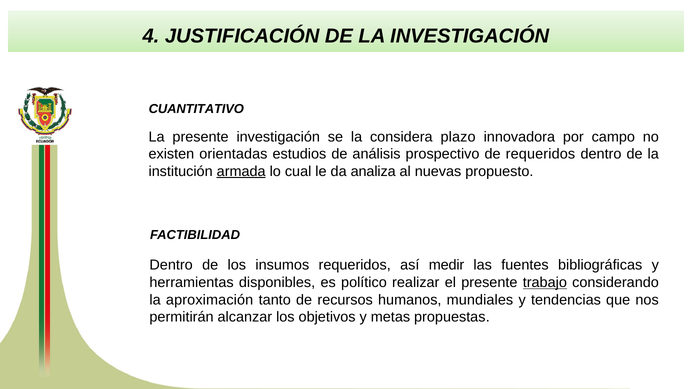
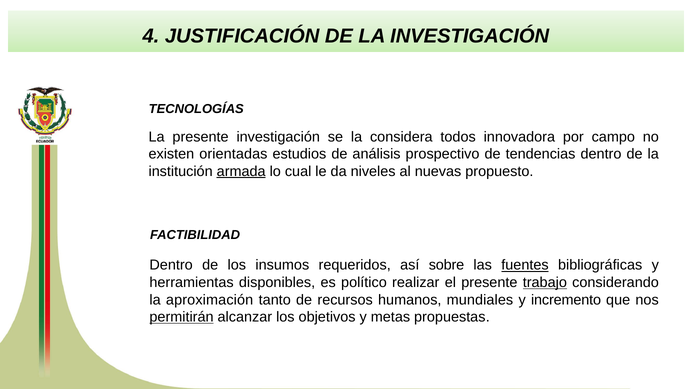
CUANTITATIVO: CUANTITATIVO -> TECNOLOGÍAS
plazo: plazo -> todos
de requeridos: requeridos -> tendencias
analiza: analiza -> niveles
medir: medir -> sobre
fuentes underline: none -> present
tendencias: tendencias -> incremento
permitirán underline: none -> present
